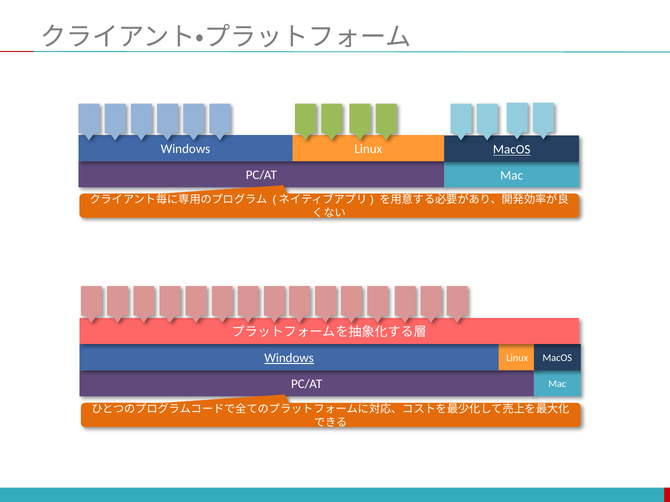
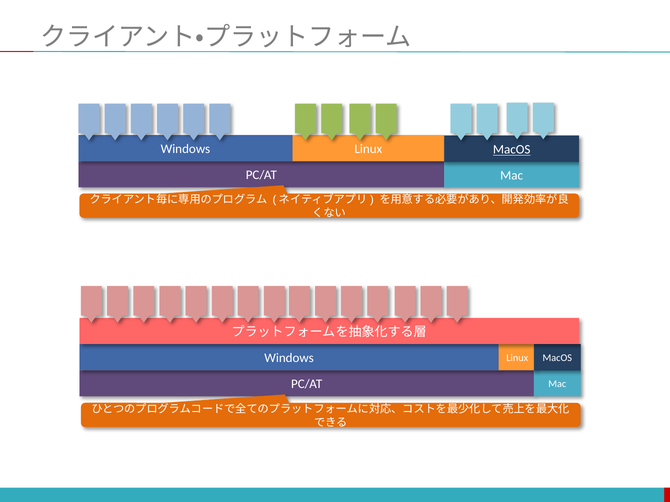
Windows at (289, 358) underline: present -> none
